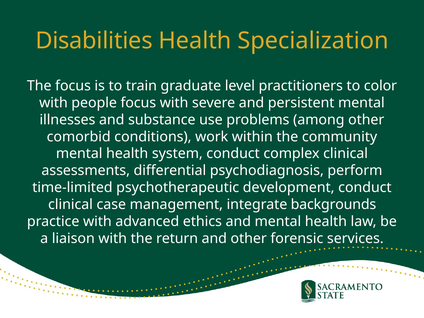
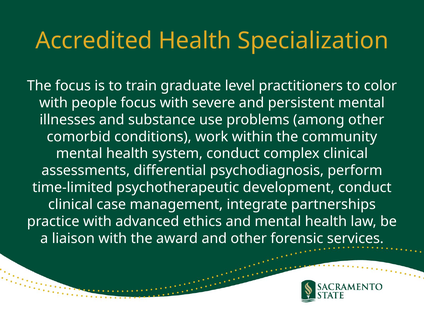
Disabilities: Disabilities -> Accredited
backgrounds: backgrounds -> partnerships
return: return -> award
